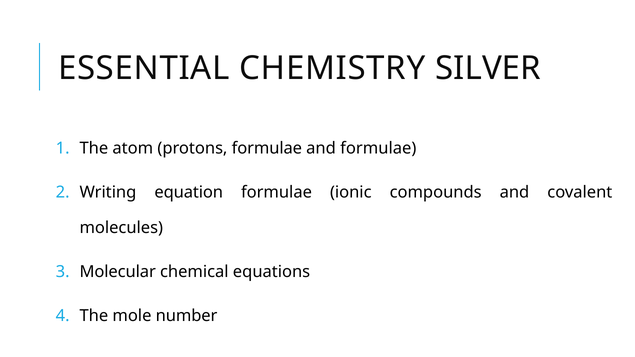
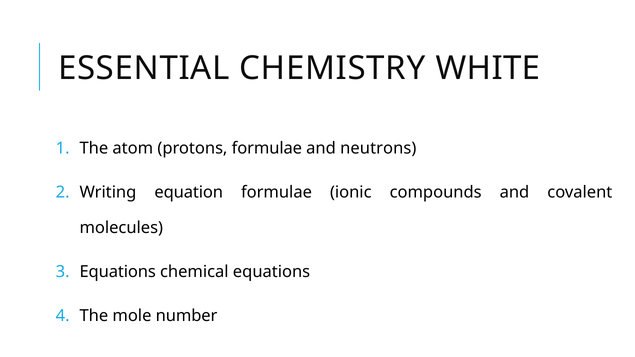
SILVER: SILVER -> WHITE
and formulae: formulae -> neutrons
Molecular at (118, 272): Molecular -> Equations
